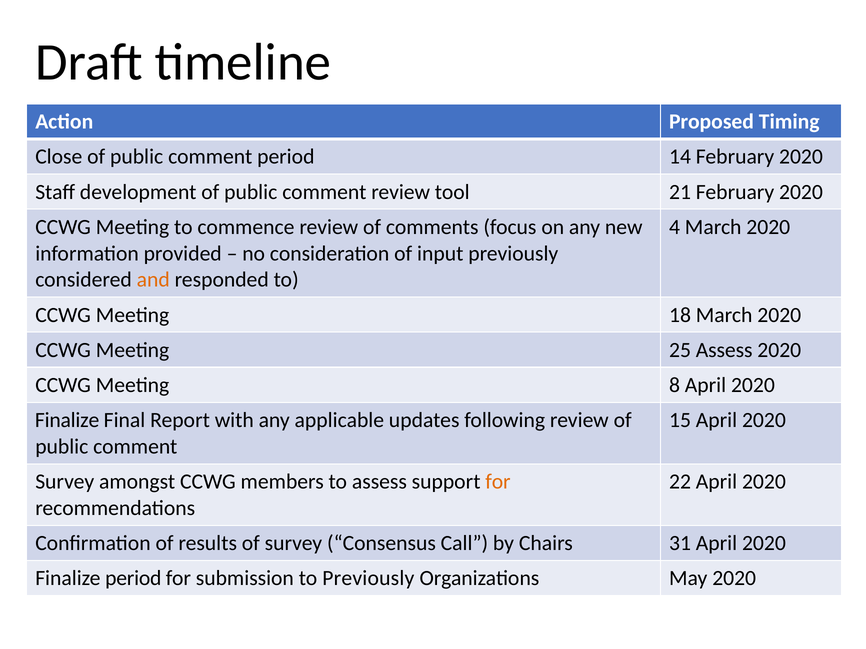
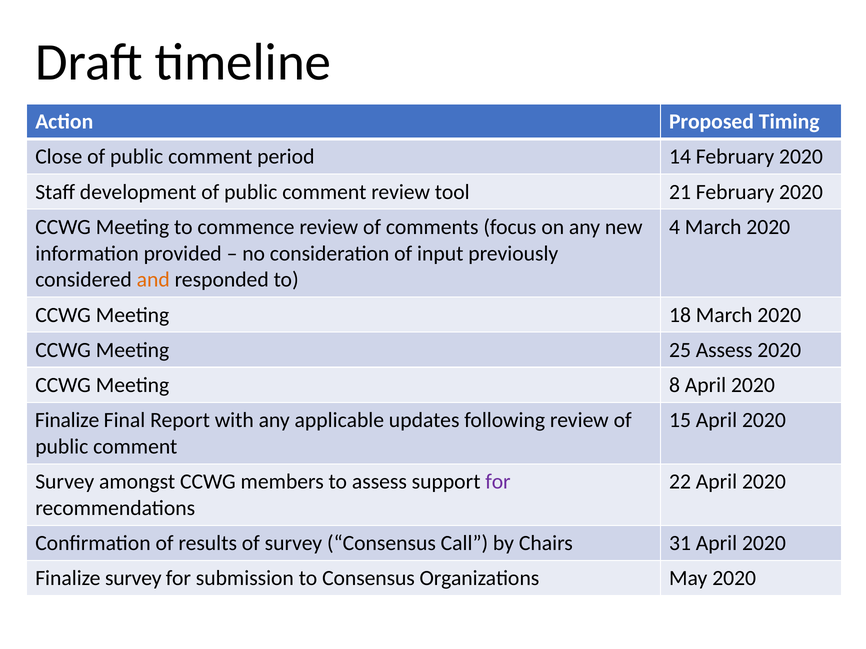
for at (498, 482) colour: orange -> purple
Finalize period: period -> survey
to Previously: Previously -> Consensus
